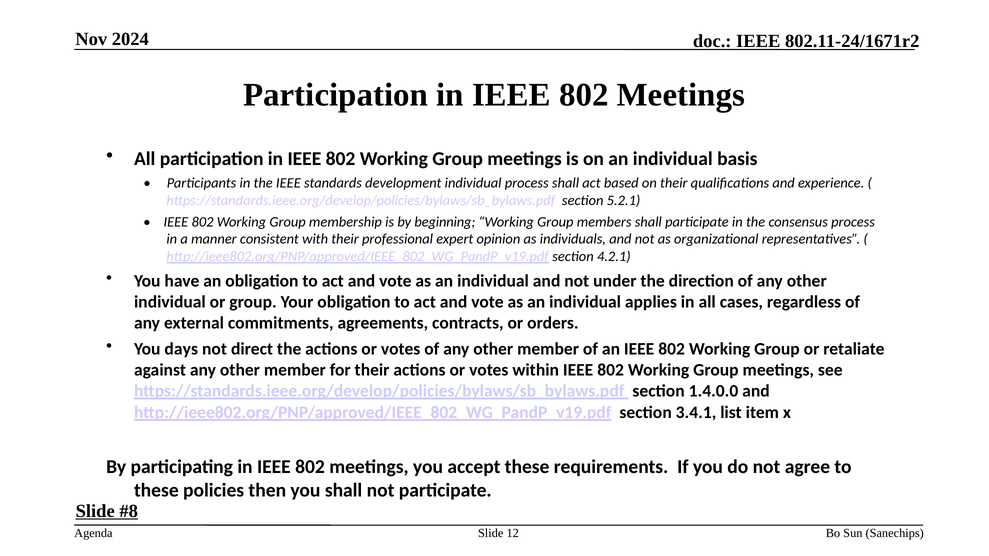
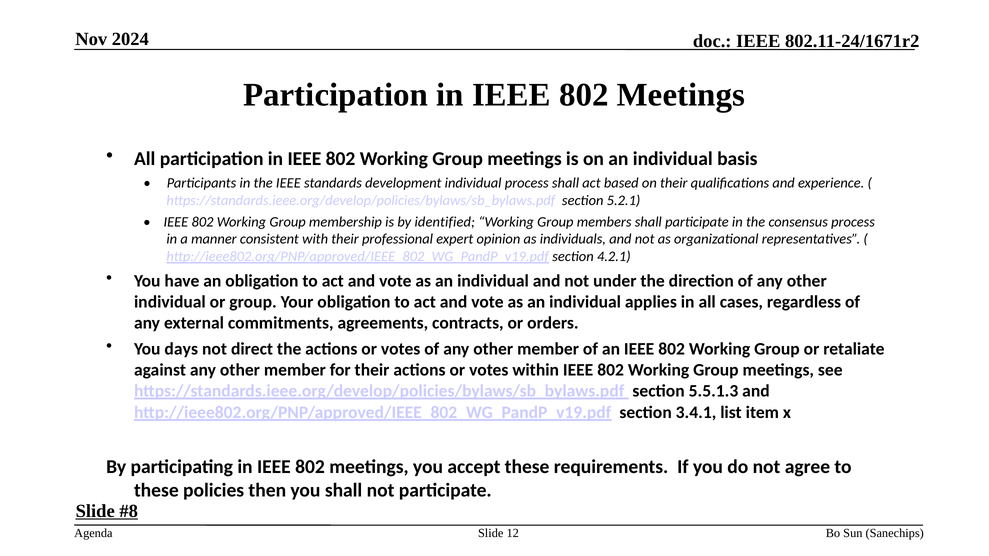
beginning: beginning -> identified
1.4.0.0: 1.4.0.0 -> 5.5.1.3
